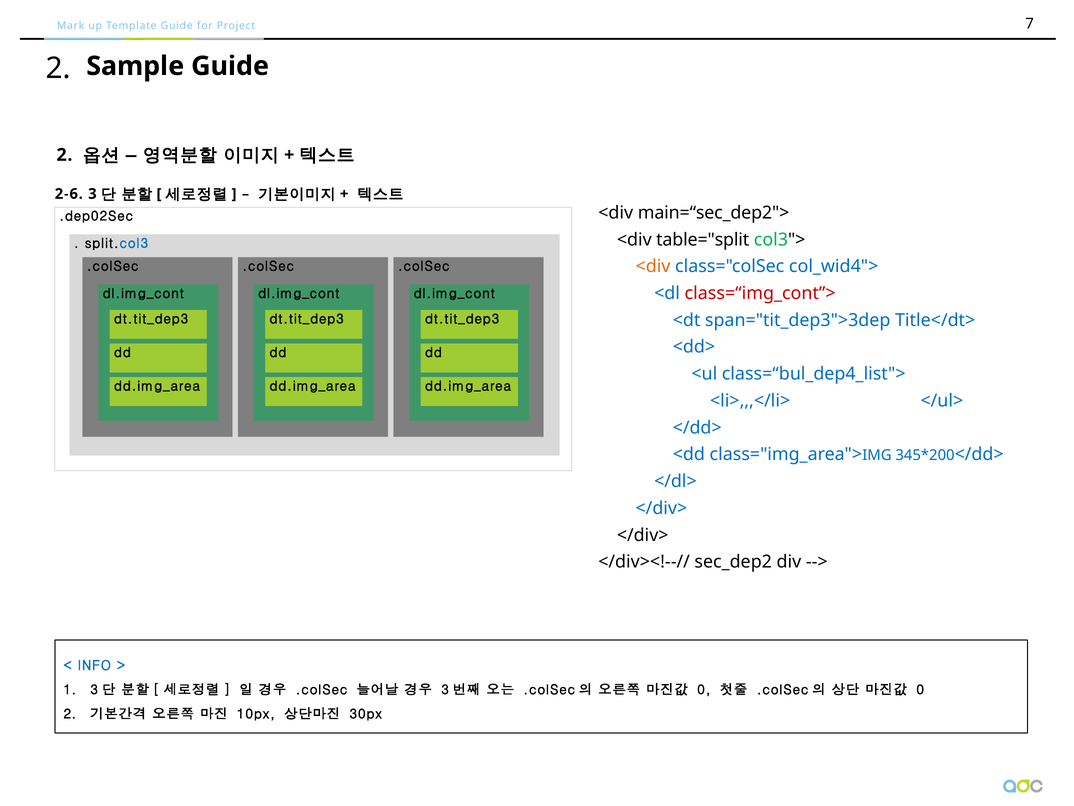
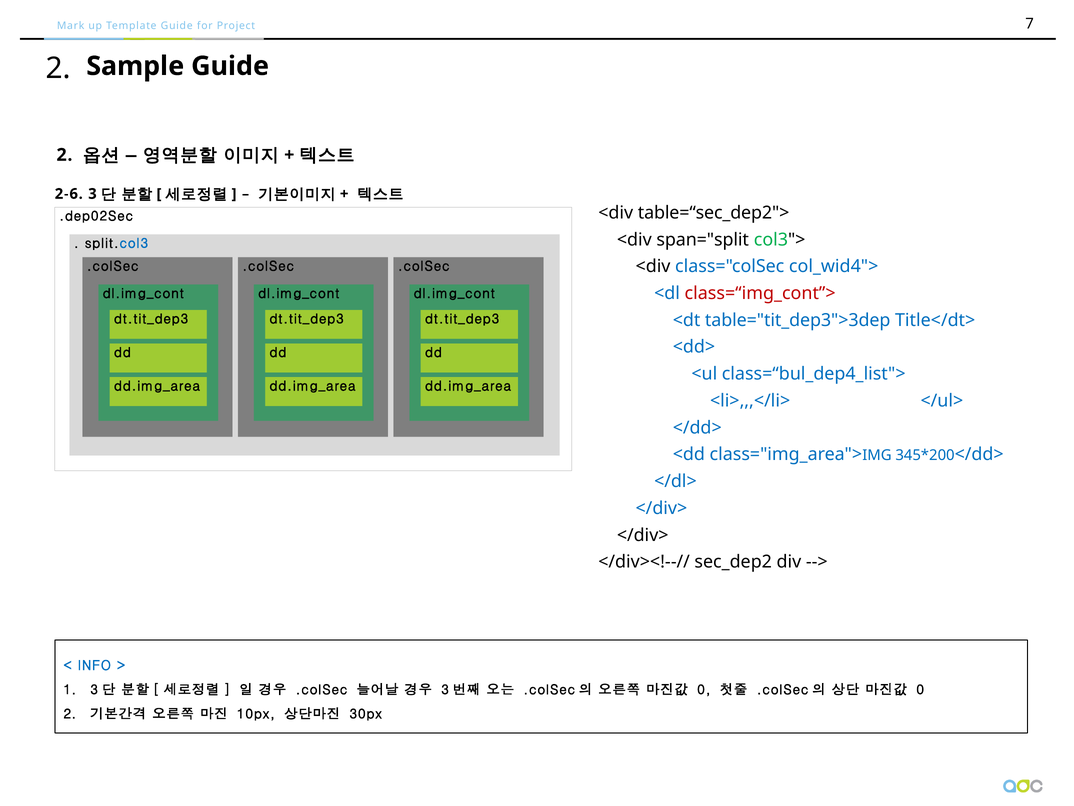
main=“sec_dep2">: main=“sec_dep2"> -> table=“sec_dep2">
table="split: table="split -> span="split
<div at (653, 266) colour: orange -> black
span="tit_dep3">3dep: span="tit_dep3">3dep -> table="tit_dep3">3dep
